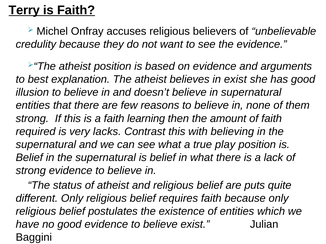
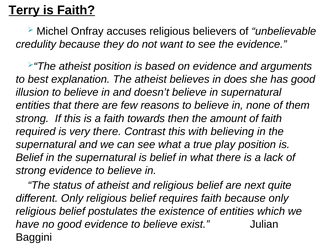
in exist: exist -> does
learning: learning -> towards
very lacks: lacks -> there
puts: puts -> next
